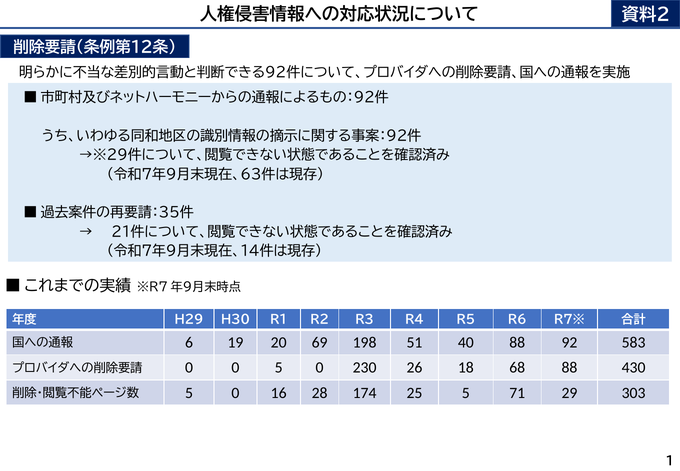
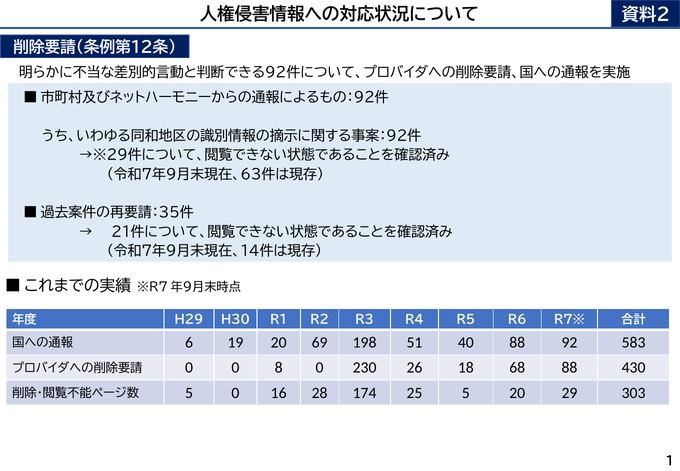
0 5: 5 -> 8
5 71: 71 -> 20
